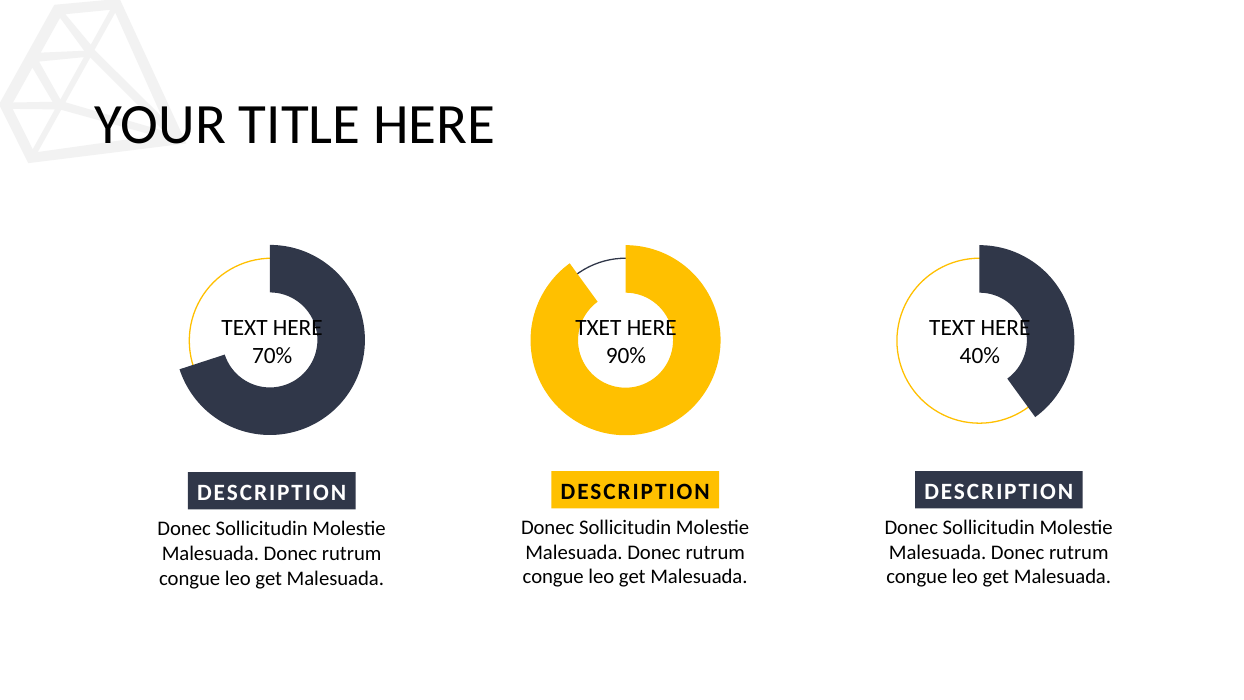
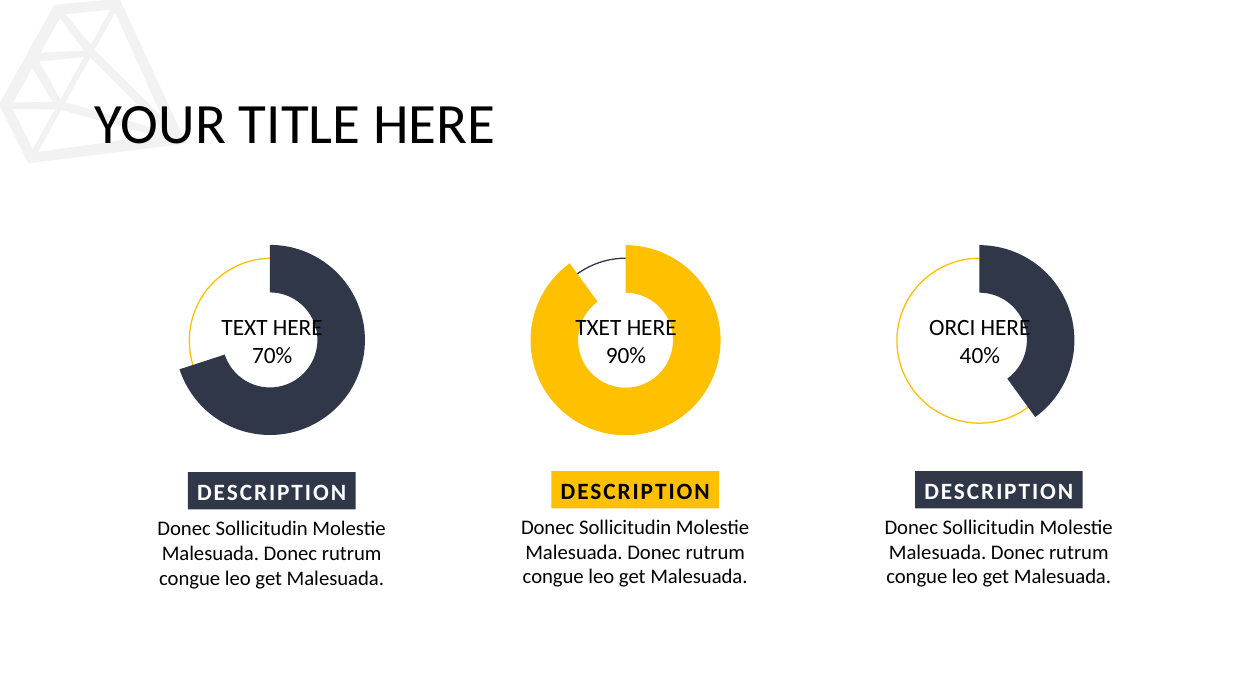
TEXT at (952, 327): TEXT -> ORCI
